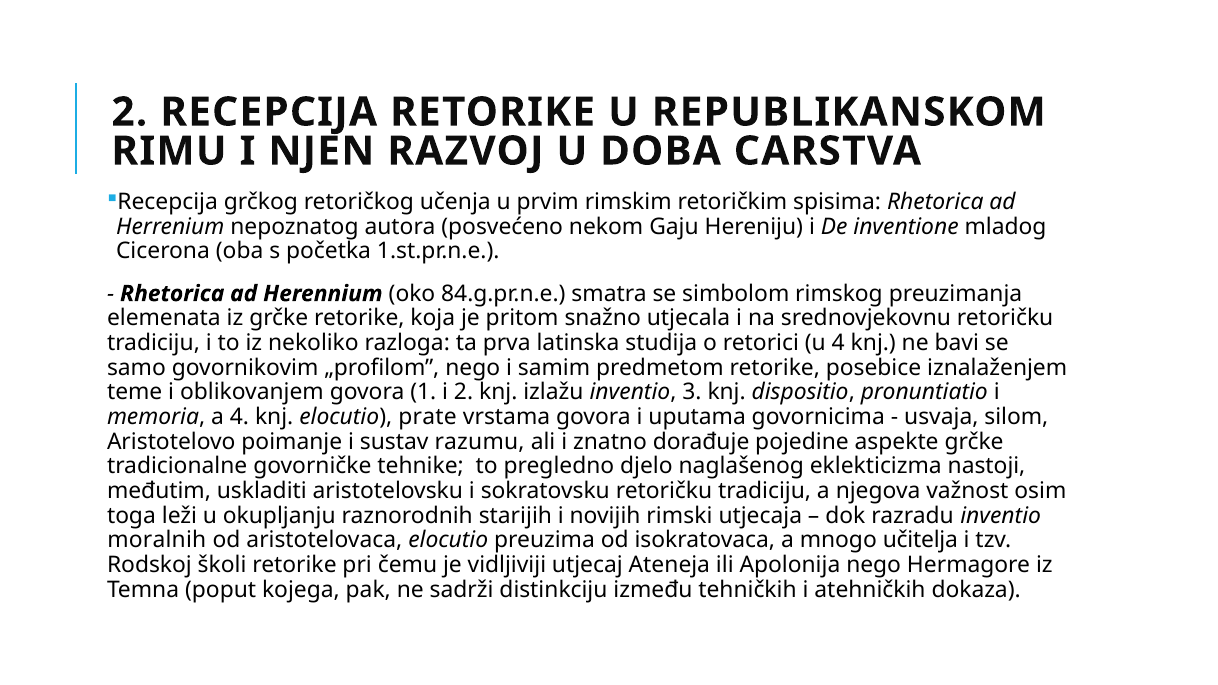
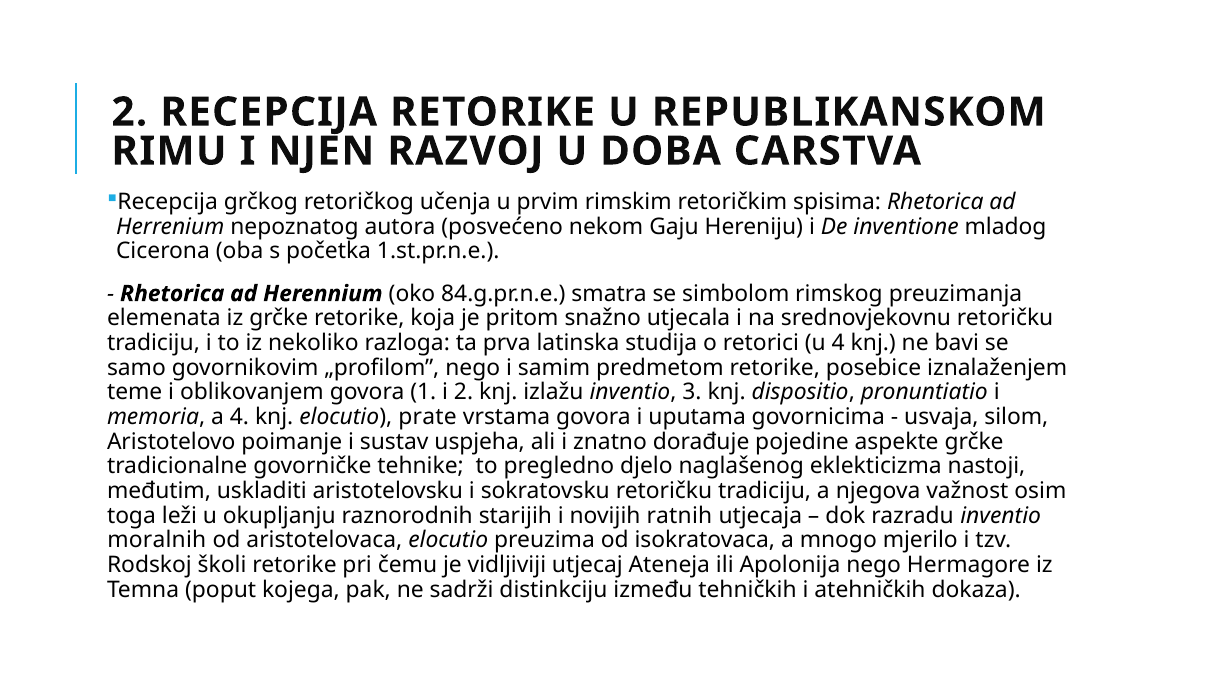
razumu: razumu -> uspjeha
rimski: rimski -> ratnih
učitelja: učitelja -> mjerilo
